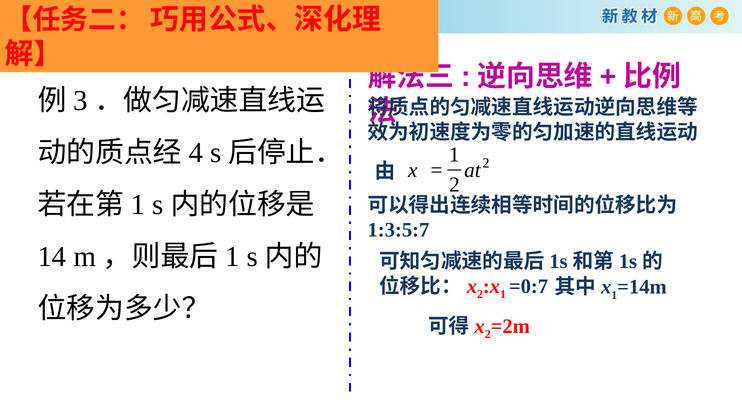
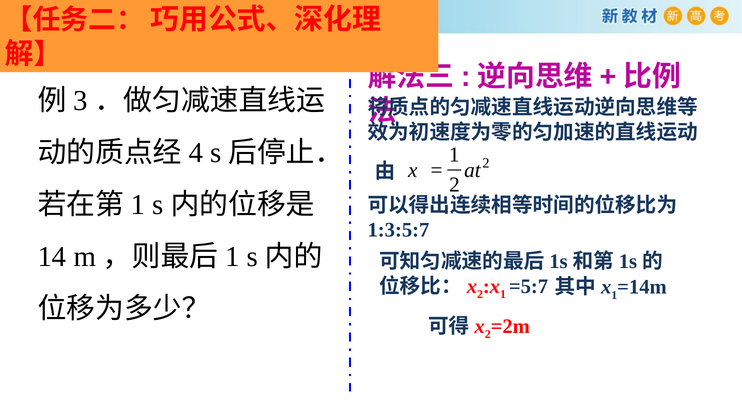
=0:7: =0:7 -> =5:7
